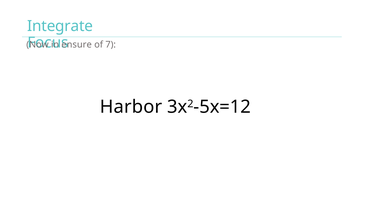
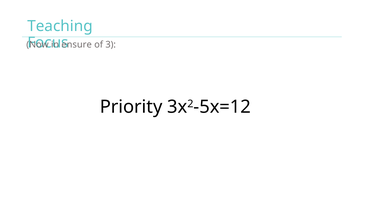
Integrate: Integrate -> Teaching
7: 7 -> 3
Harbor: Harbor -> Priority
